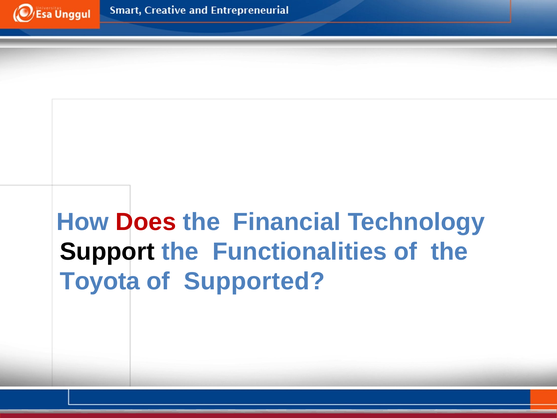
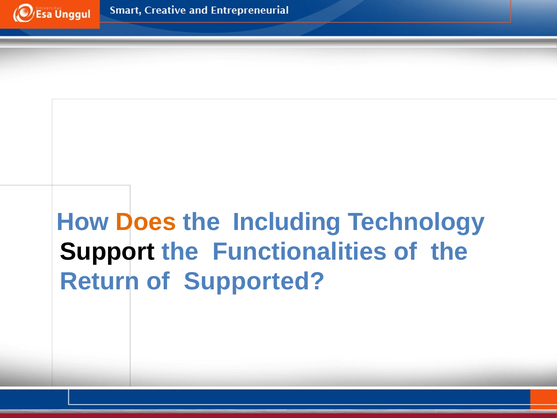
Does colour: red -> orange
Financial: Financial -> Including
Toyota: Toyota -> Return
